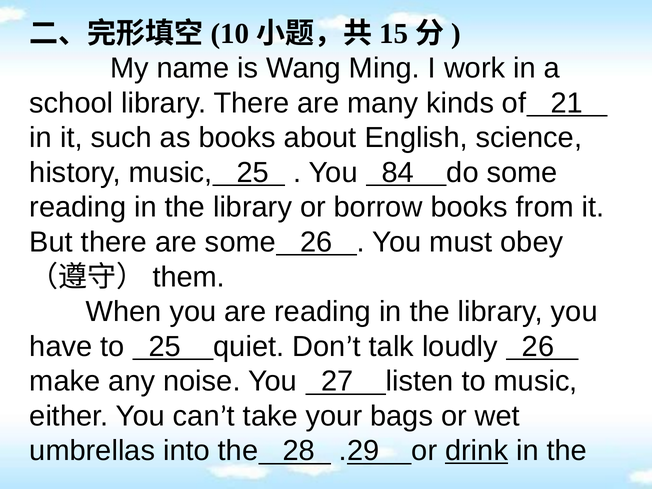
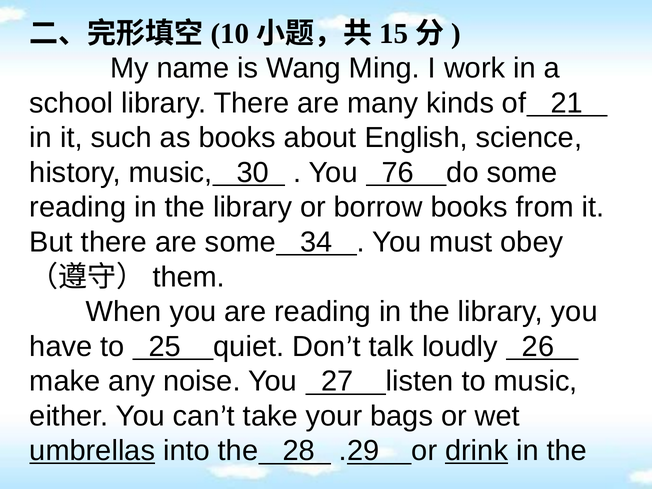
music 25: 25 -> 30
84: 84 -> 76
some 26: 26 -> 34
umbrellas underline: none -> present
